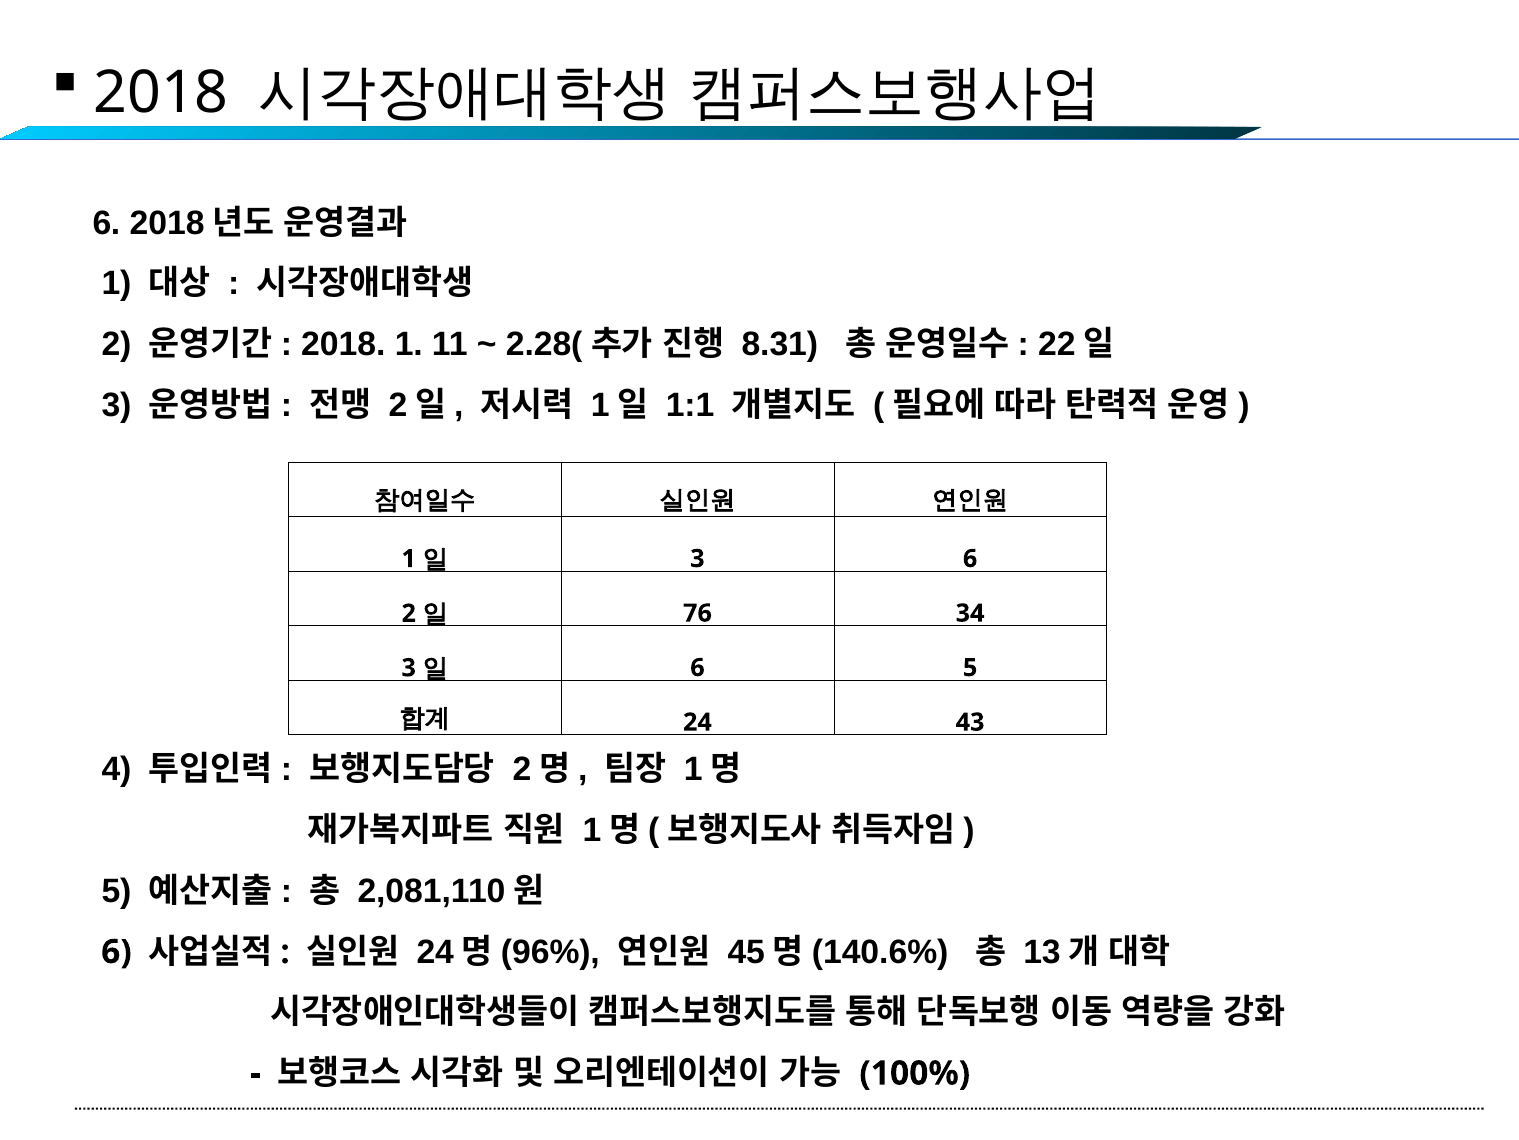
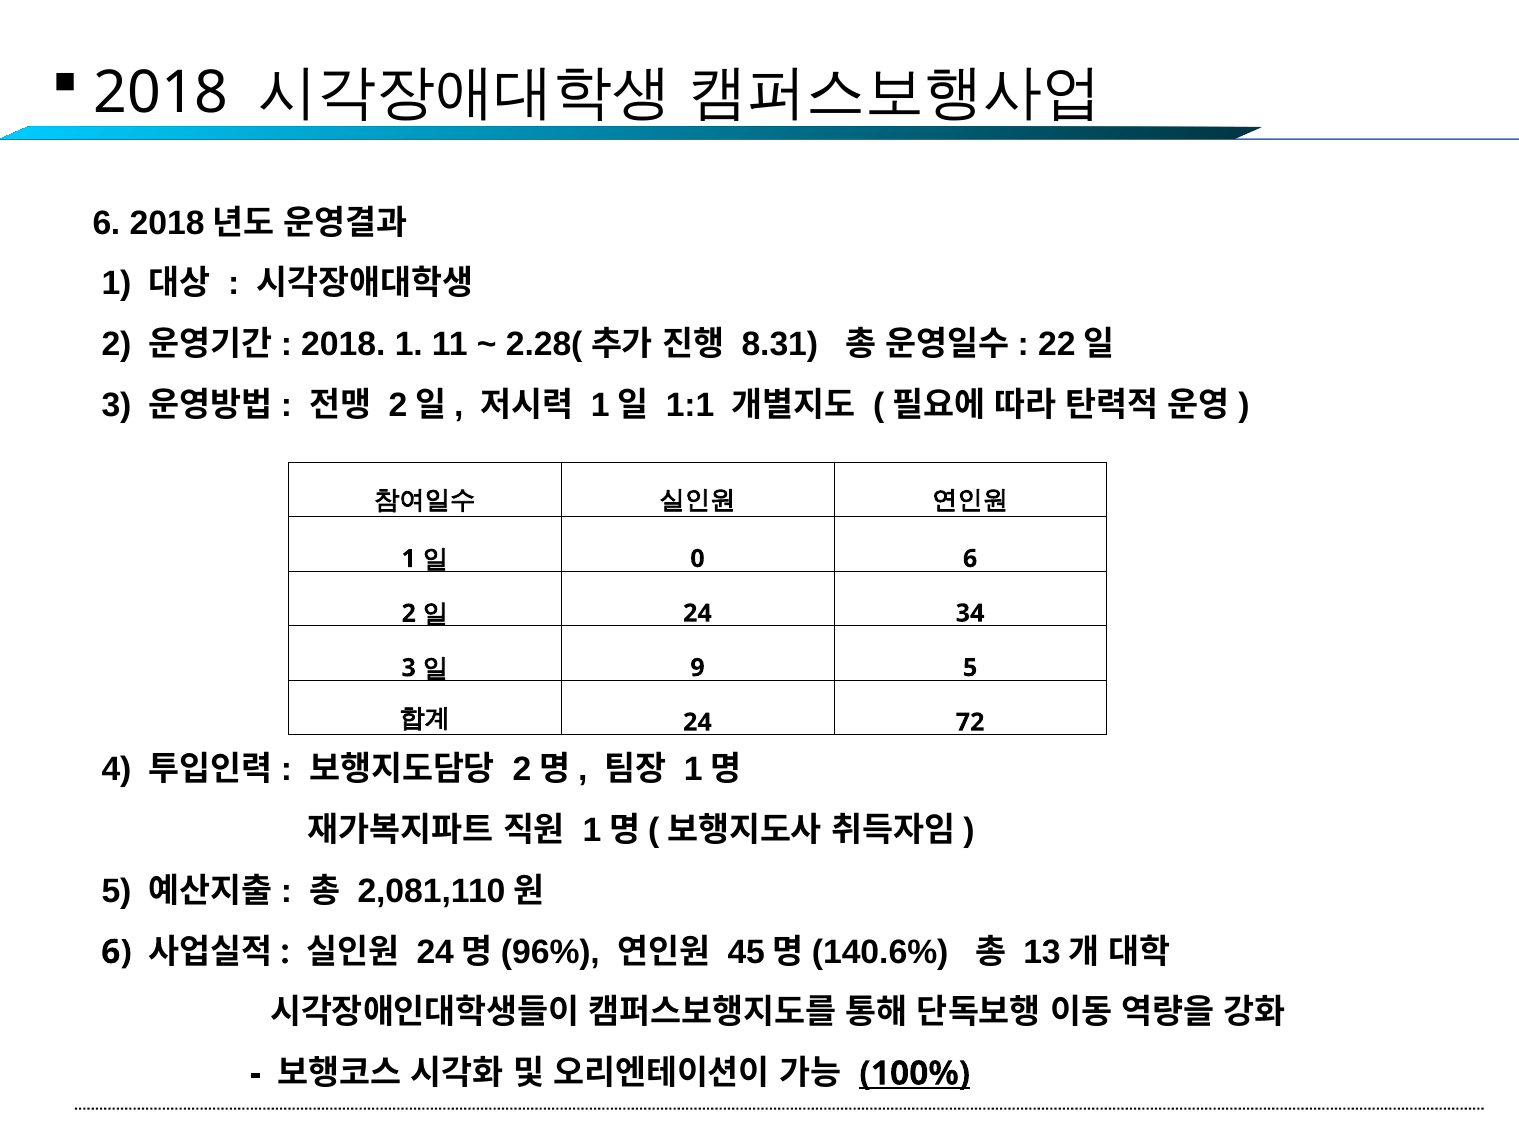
3 at (697, 558): 3 -> 0
76 at (697, 613): 76 -> 24
6 at (697, 667): 6 -> 9
43: 43 -> 72
100% underline: none -> present
